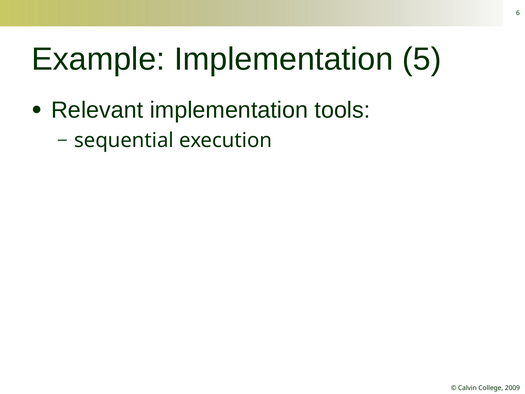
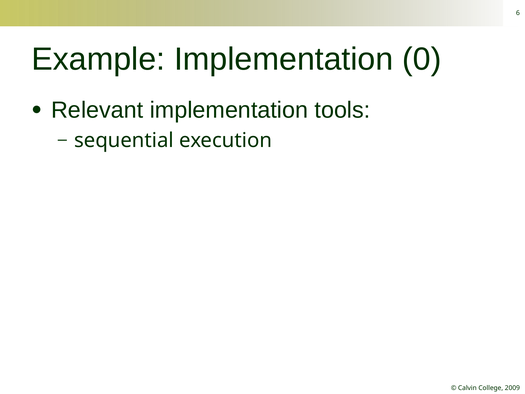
5: 5 -> 0
